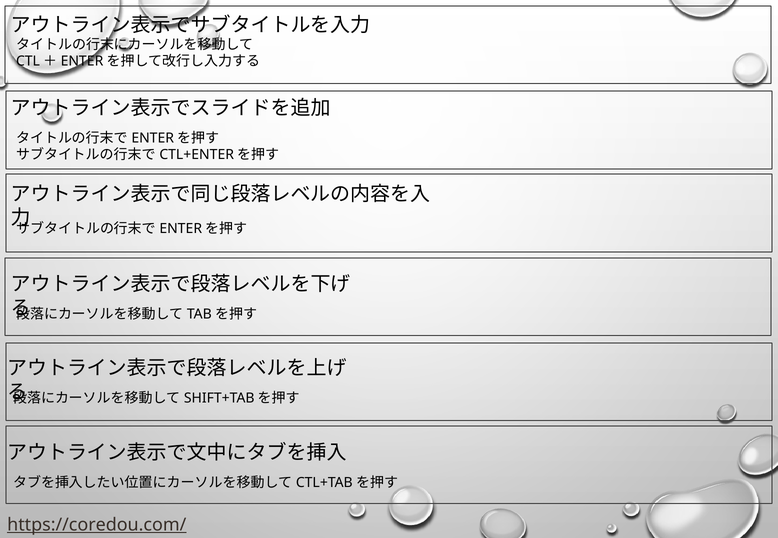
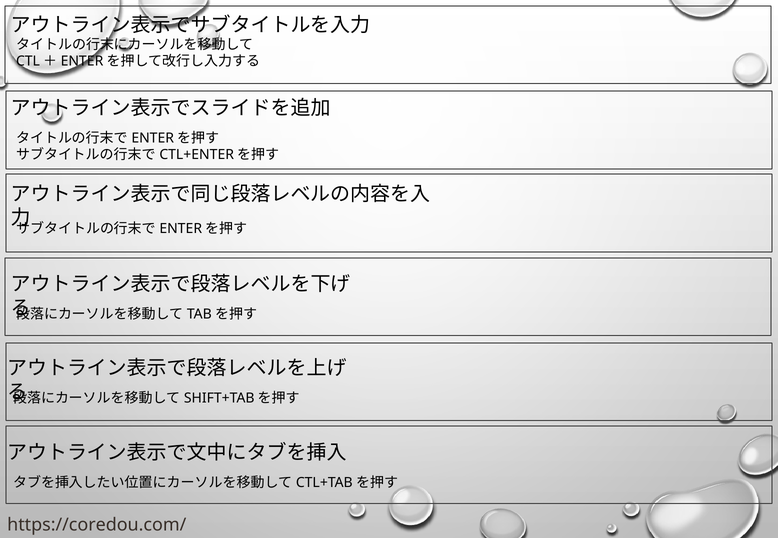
https://coredou.com/ underline: present -> none
